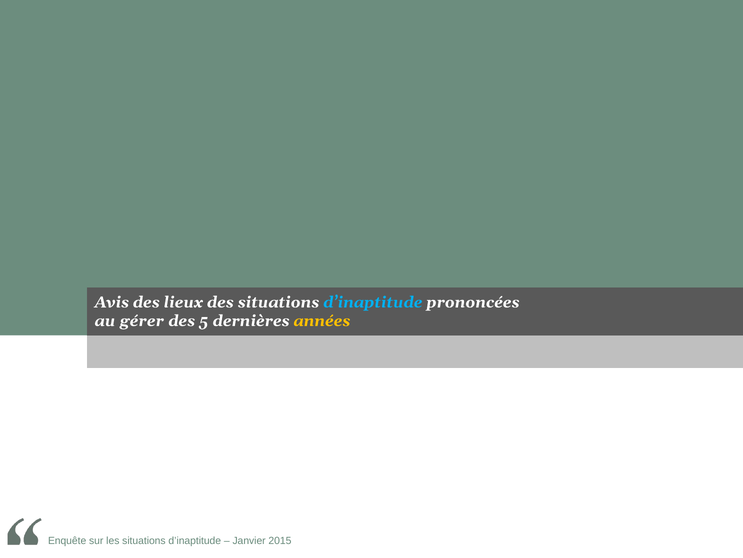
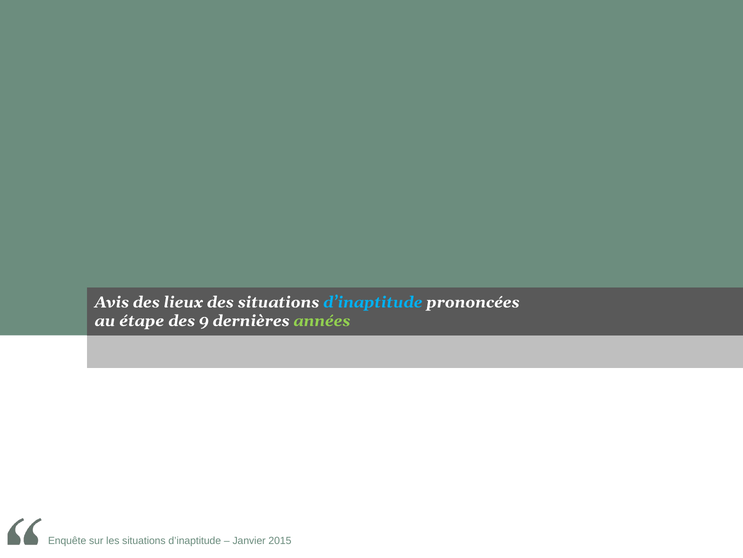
gérer: gérer -> étape
des 5: 5 -> 9
années colour: yellow -> light green
